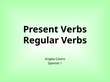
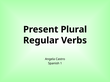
Present Verbs: Verbs -> Plural
